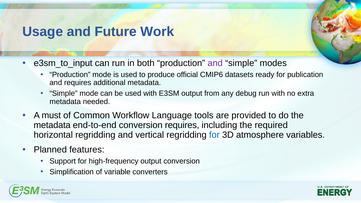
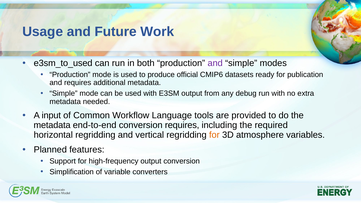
e3sm_to_input: e3sm_to_input -> e3sm_to_used
must: must -> input
for at (214, 135) colour: blue -> orange
